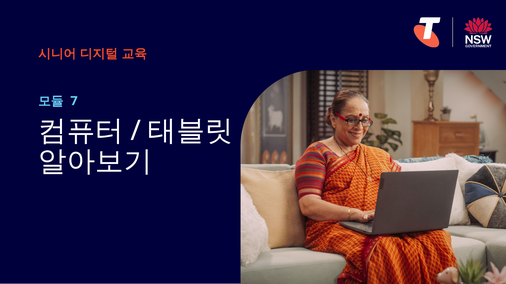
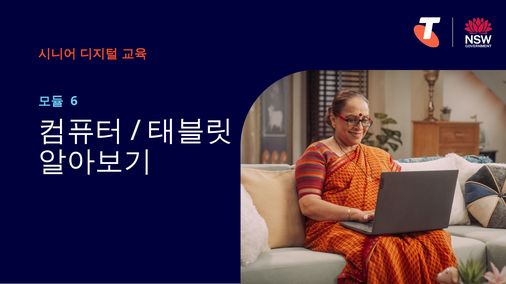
7: 7 -> 6
